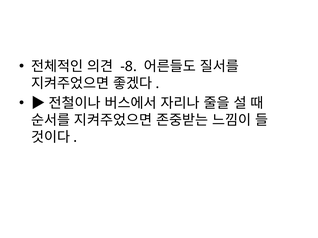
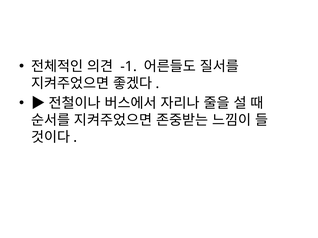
-8: -8 -> -1
